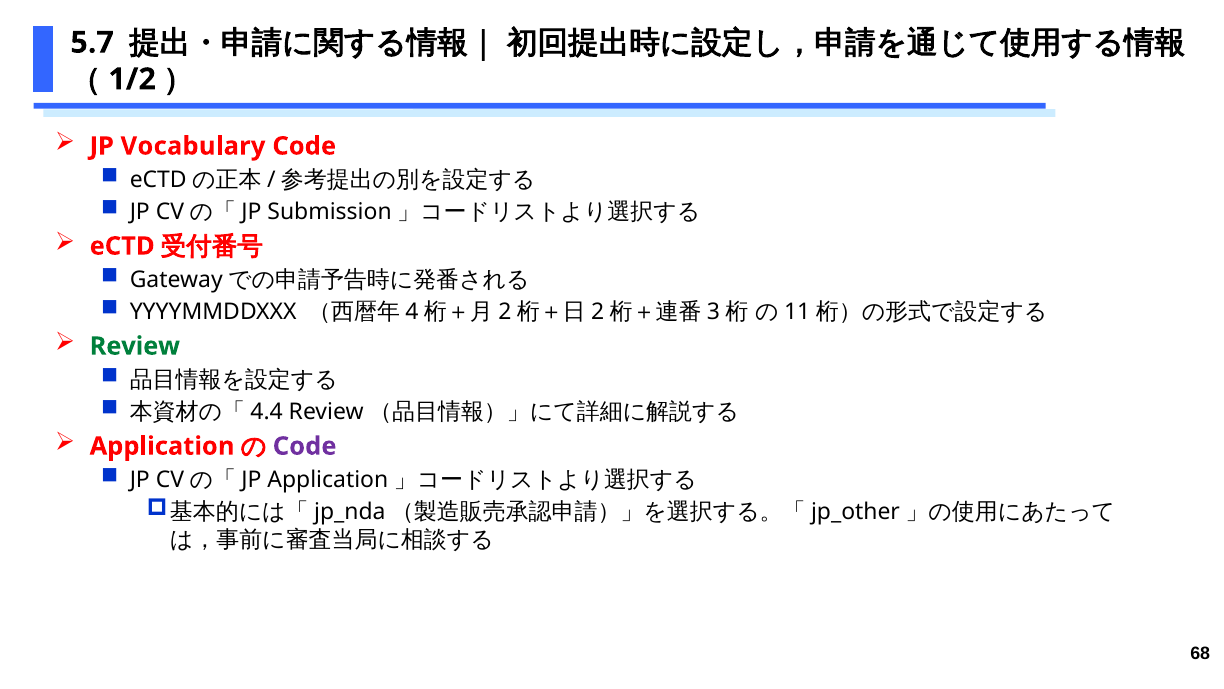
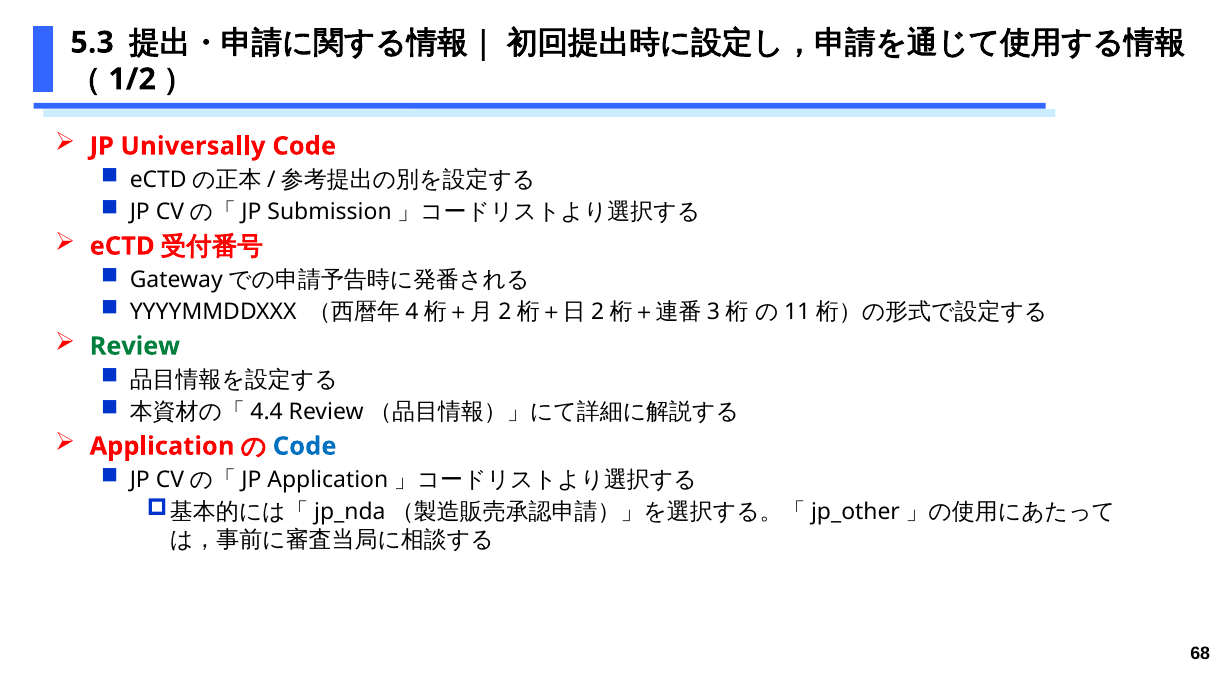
5.7: 5.7 -> 5.3
Vocabulary: Vocabulary -> Universally
Code at (305, 446) colour: purple -> blue
